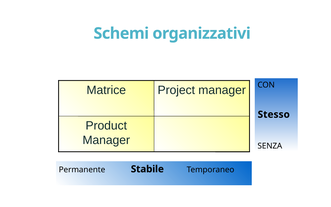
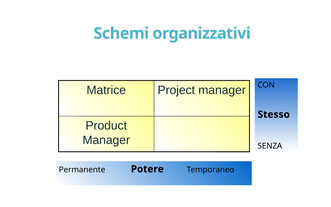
Stabile: Stabile -> Potere
